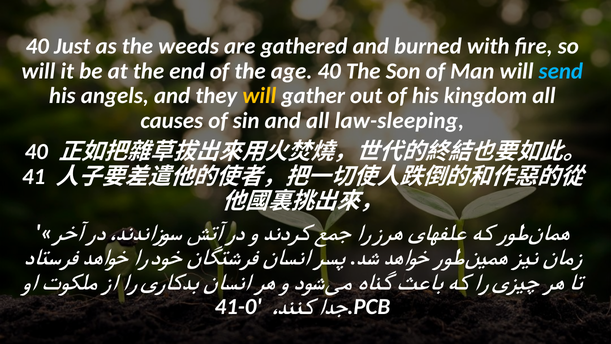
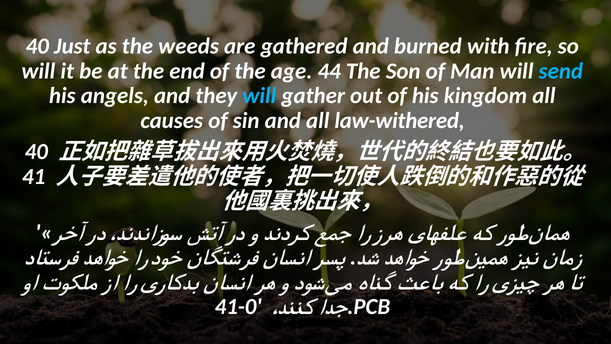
age 40: 40 -> 44
will at (259, 96) colour: yellow -> light blue
law-sleeping: law-sleeping -> law-withered
